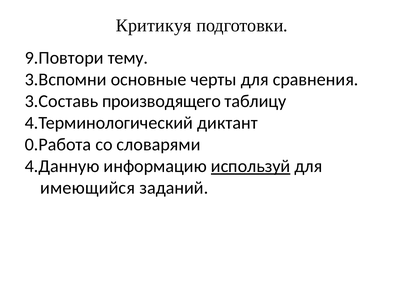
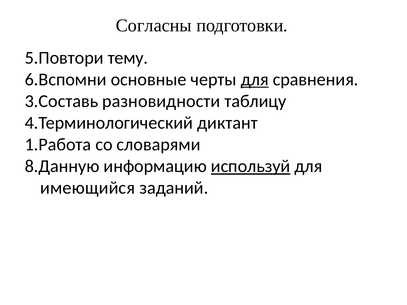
Критикуя: Критикуя -> Согласны
9.Повтори: 9.Повтори -> 5.Повтори
3.Вспомни: 3.Вспомни -> 6.Вспомни
для at (255, 80) underline: none -> present
производящего: производящего -> разновидности
0.Работа: 0.Работа -> 1.Работа
4.Данную: 4.Данную -> 8.Данную
